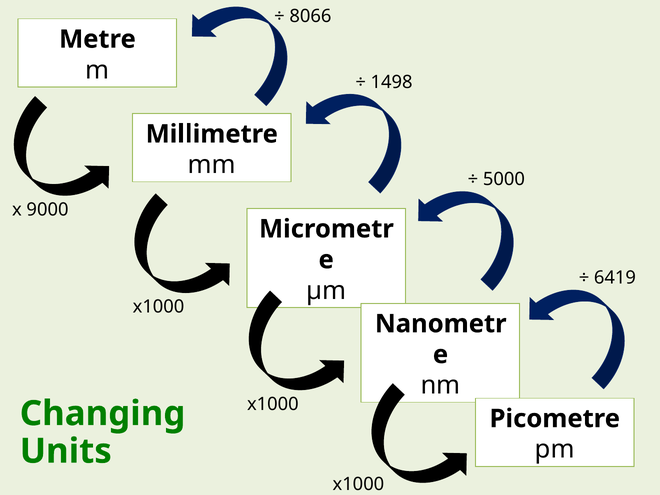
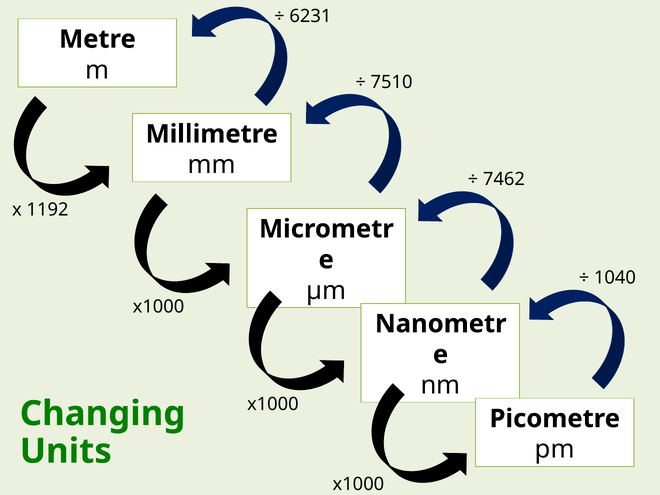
8066: 8066 -> 6231
1498: 1498 -> 7510
5000: 5000 -> 7462
9000: 9000 -> 1192
6419: 6419 -> 1040
